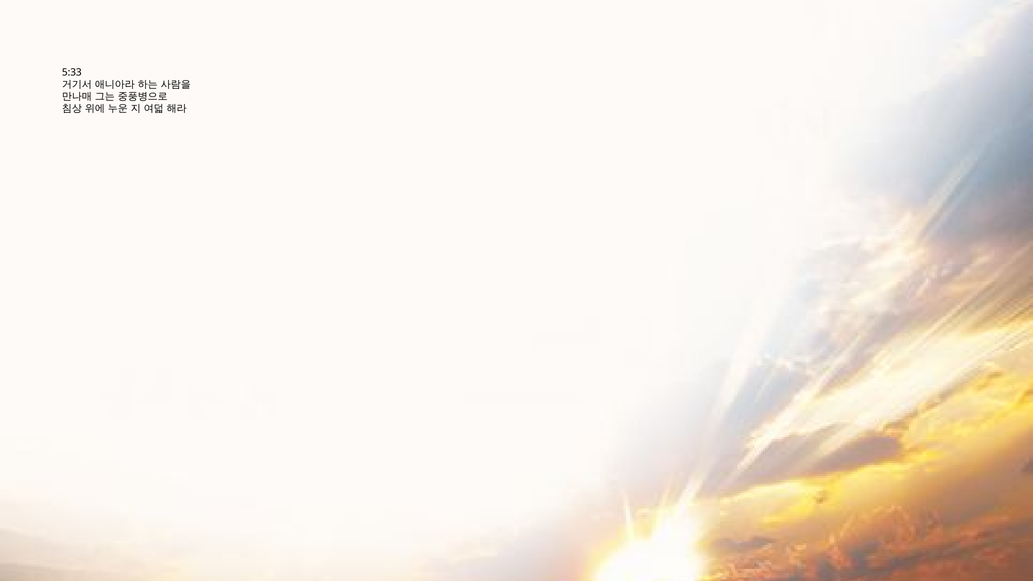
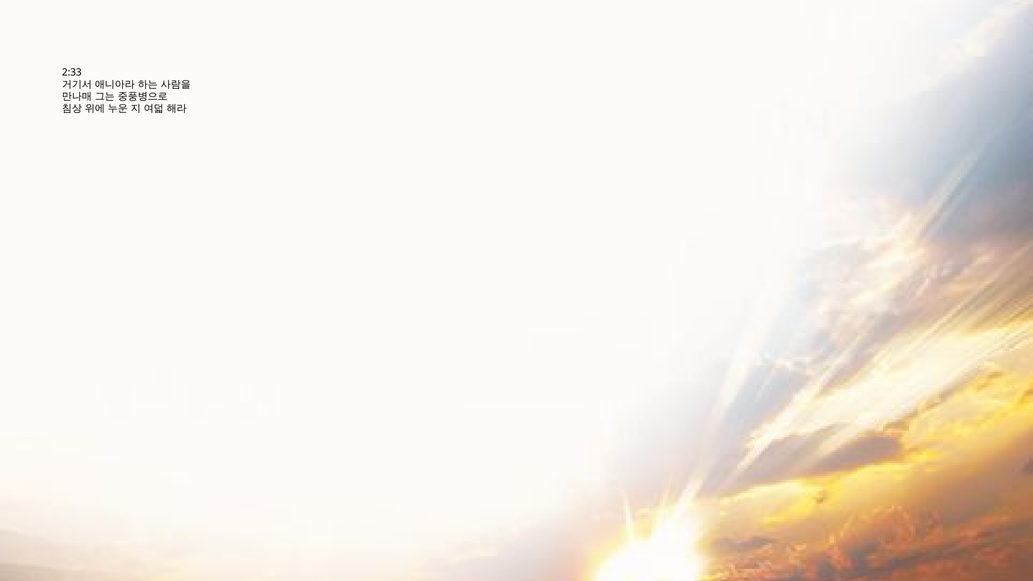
5:33: 5:33 -> 2:33
